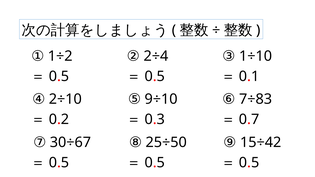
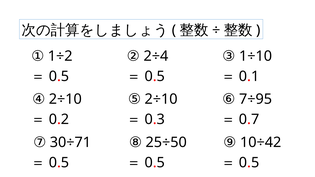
⑤ 9÷10: 9÷10 -> 2÷10
7÷83: 7÷83 -> 7÷95
30÷67: 30÷67 -> 30÷71
15÷42: 15÷42 -> 10÷42
